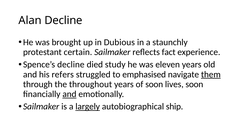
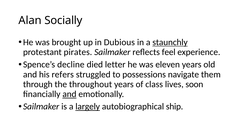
Alan Decline: Decline -> Socially
staunchly underline: none -> present
certain: certain -> pirates
fact: fact -> feel
study: study -> letter
emphasised: emphasised -> possessions
them underline: present -> none
of soon: soon -> class
